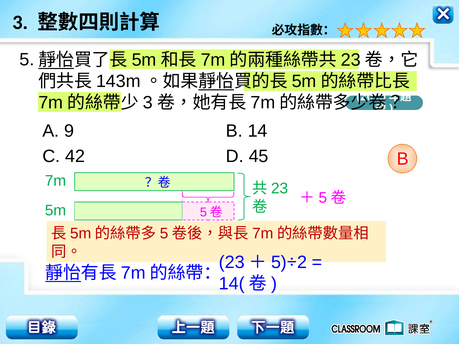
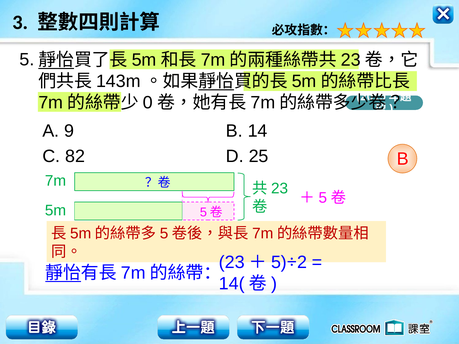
3 at (148, 103): 3 -> 0
42: 42 -> 82
45: 45 -> 25
